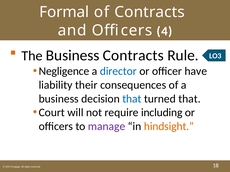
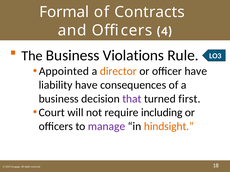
Business Contracts: Contracts -> Violations
Negligence: Negligence -> Appointed
director colour: blue -> orange
liability their: their -> have
that at (132, 99) colour: blue -> purple
turned that: that -> first
